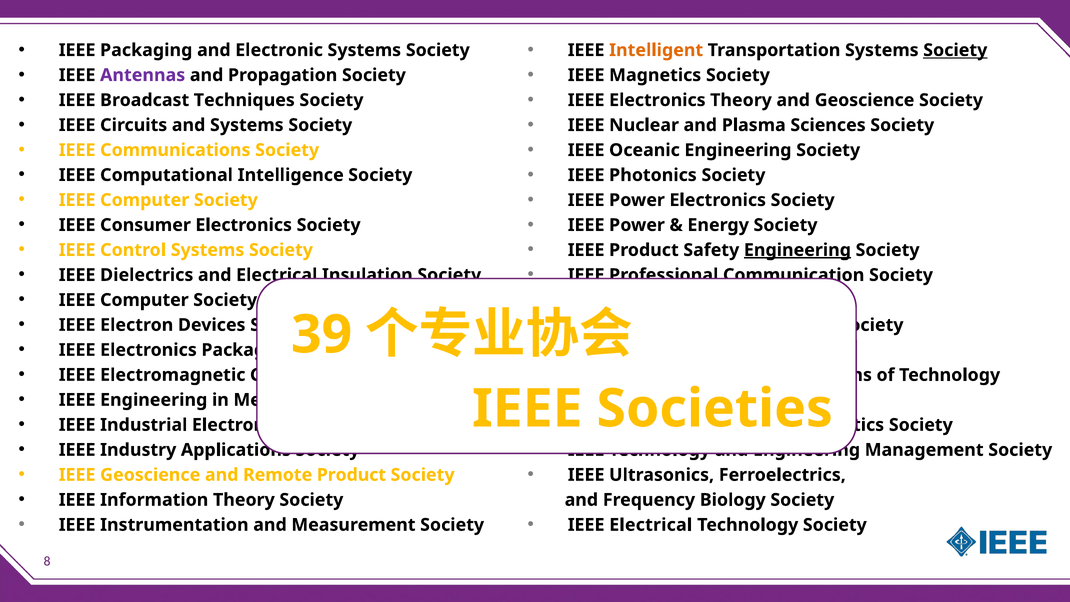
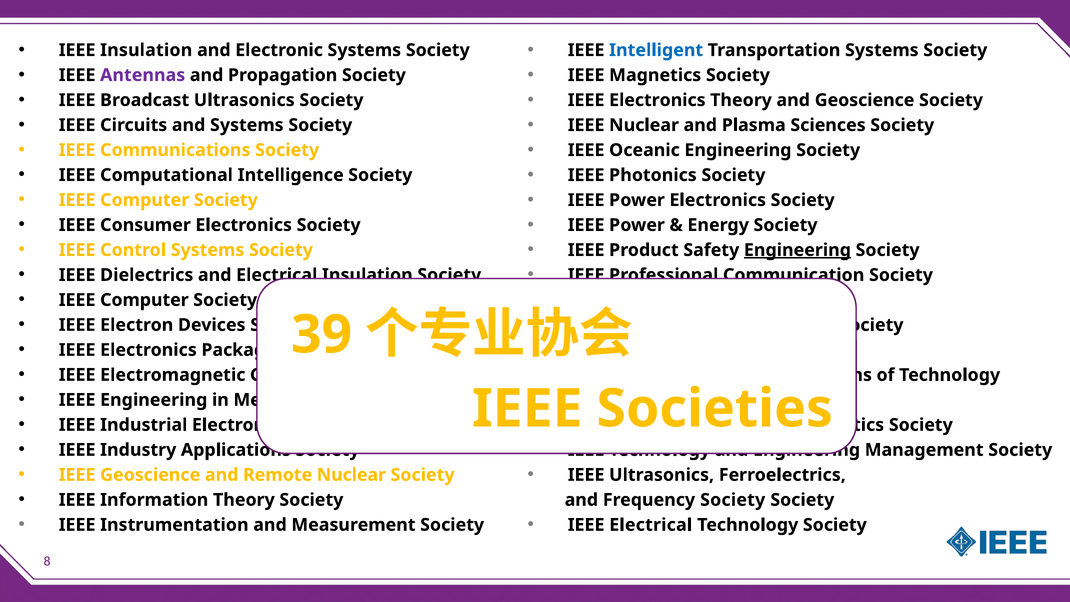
IEEE Packaging: Packaging -> Insulation
Intelligent colour: orange -> blue
Society at (955, 50) underline: present -> none
Broadcast Techniques: Techniques -> Ultrasonics
Remote Product: Product -> Nuclear
Frequency Biology: Biology -> Society
